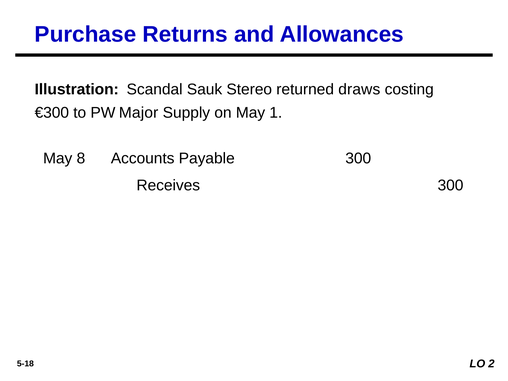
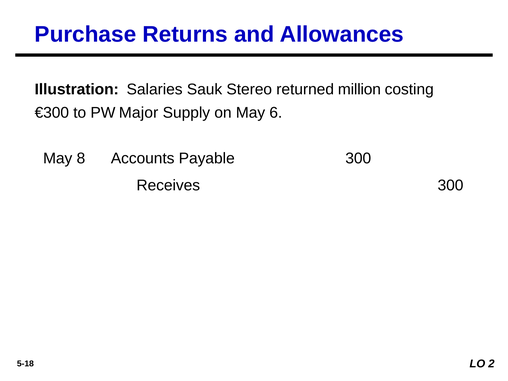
Scandal: Scandal -> Salaries
draws: draws -> million
1: 1 -> 6
